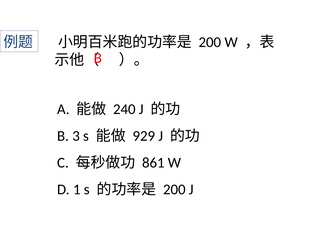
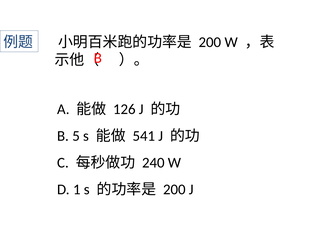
240: 240 -> 126
3: 3 -> 5
929: 929 -> 541
861: 861 -> 240
